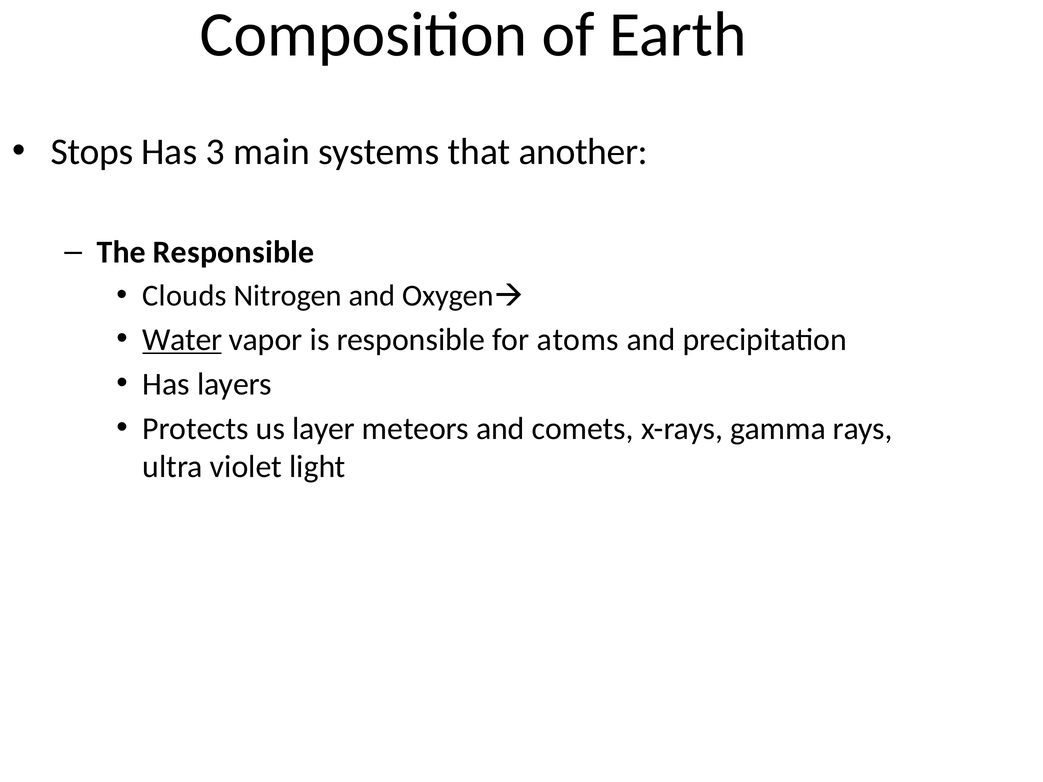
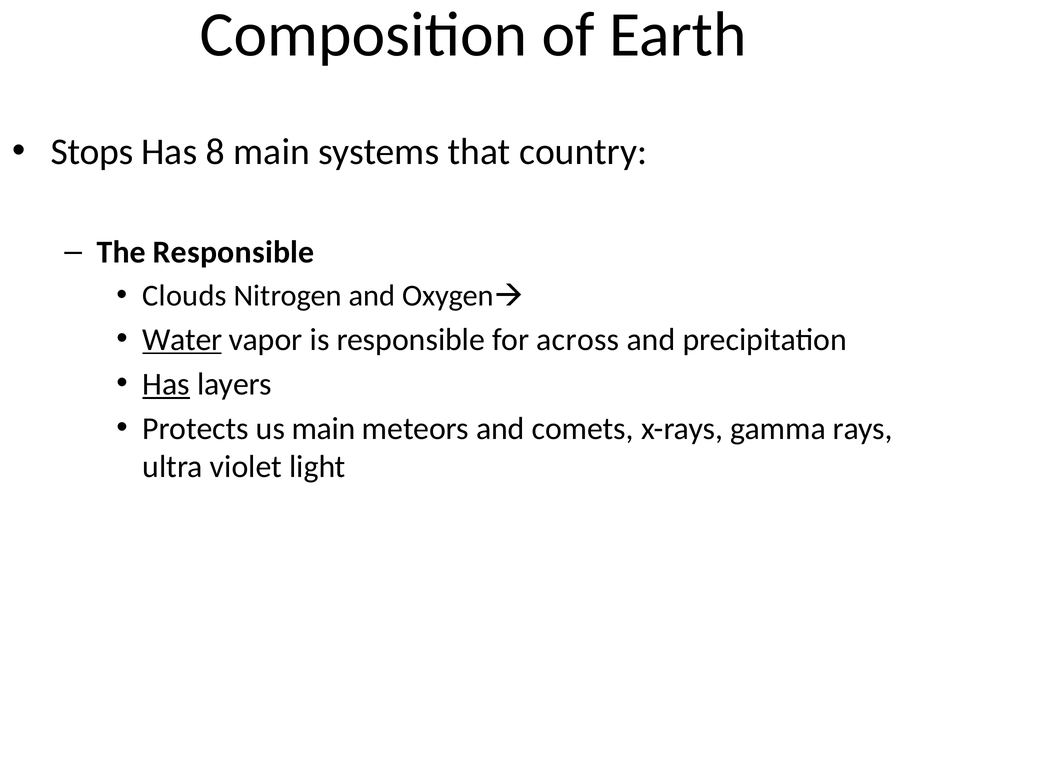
3: 3 -> 8
another: another -> country
atoms: atoms -> across
Has at (166, 384) underline: none -> present
us layer: layer -> main
